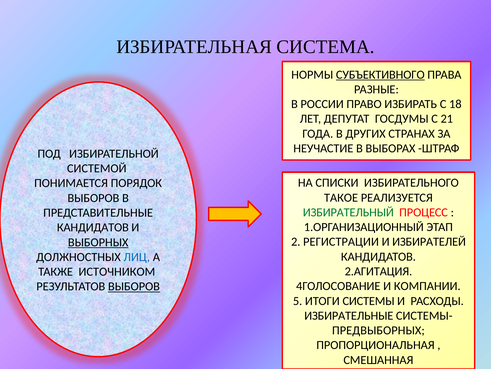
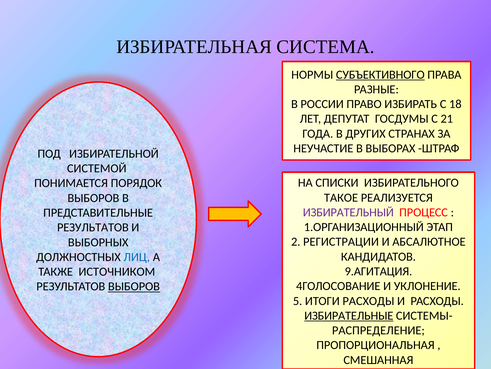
ИЗБИРАТЕЛЬНЫЙ colour: green -> purple
КАНДИДАТОВ at (93, 227): КАНДИДАТОВ -> РЕЗУЛЬТАТОВ
ИЗБИРАТЕЛЕЙ: ИЗБИРАТЕЛЕЙ -> АБСАЛЮТНОЕ
ВЫБОРНЫХ underline: present -> none
2.АГИТАЦИЯ: 2.АГИТАЦИЯ -> 9.АГИТАЦИЯ
КОМПАНИИ: КОМПАНИИ -> УКЛОНЕНИЕ
ИТОГИ СИСТЕМЫ: СИСТЕМЫ -> РАСХОДЫ
ИЗБИРАТЕЛЬНЫЕ underline: none -> present
ПРЕДВЫБОРНЫХ: ПРЕДВЫБОРНЫХ -> РАСПРЕДЕЛЕНИЕ
